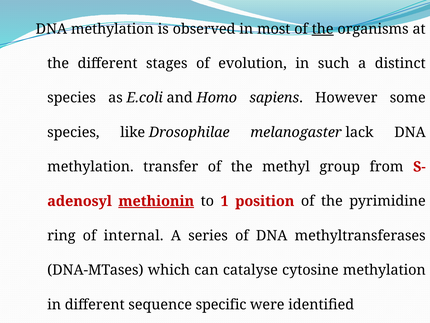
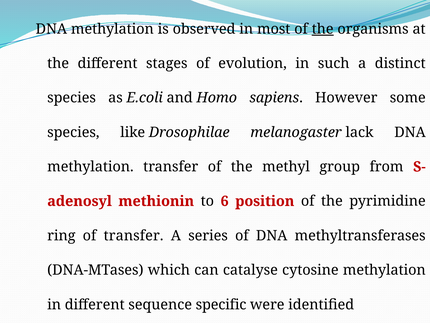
methionin underline: present -> none
1: 1 -> 6
of internal: internal -> transfer
